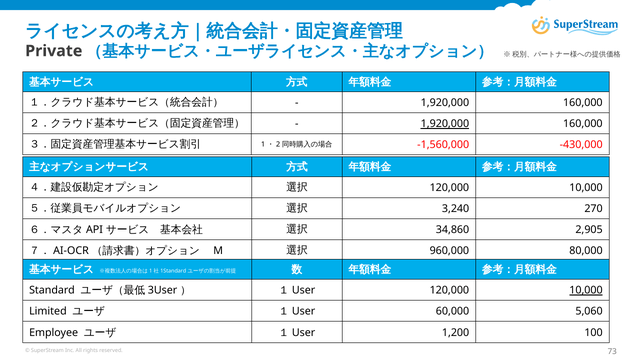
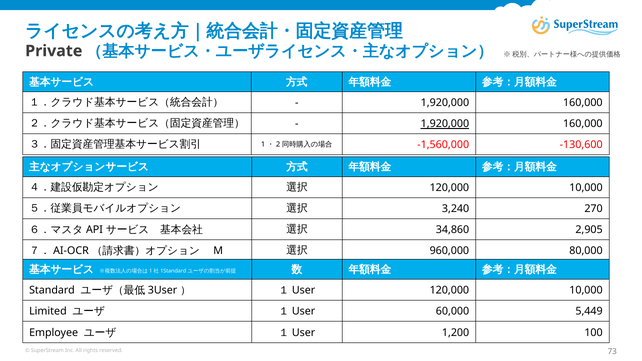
-430,000: -430,000 -> -130,600
10,000 at (586, 290) underline: present -> none
5,060: 5,060 -> 5,449
